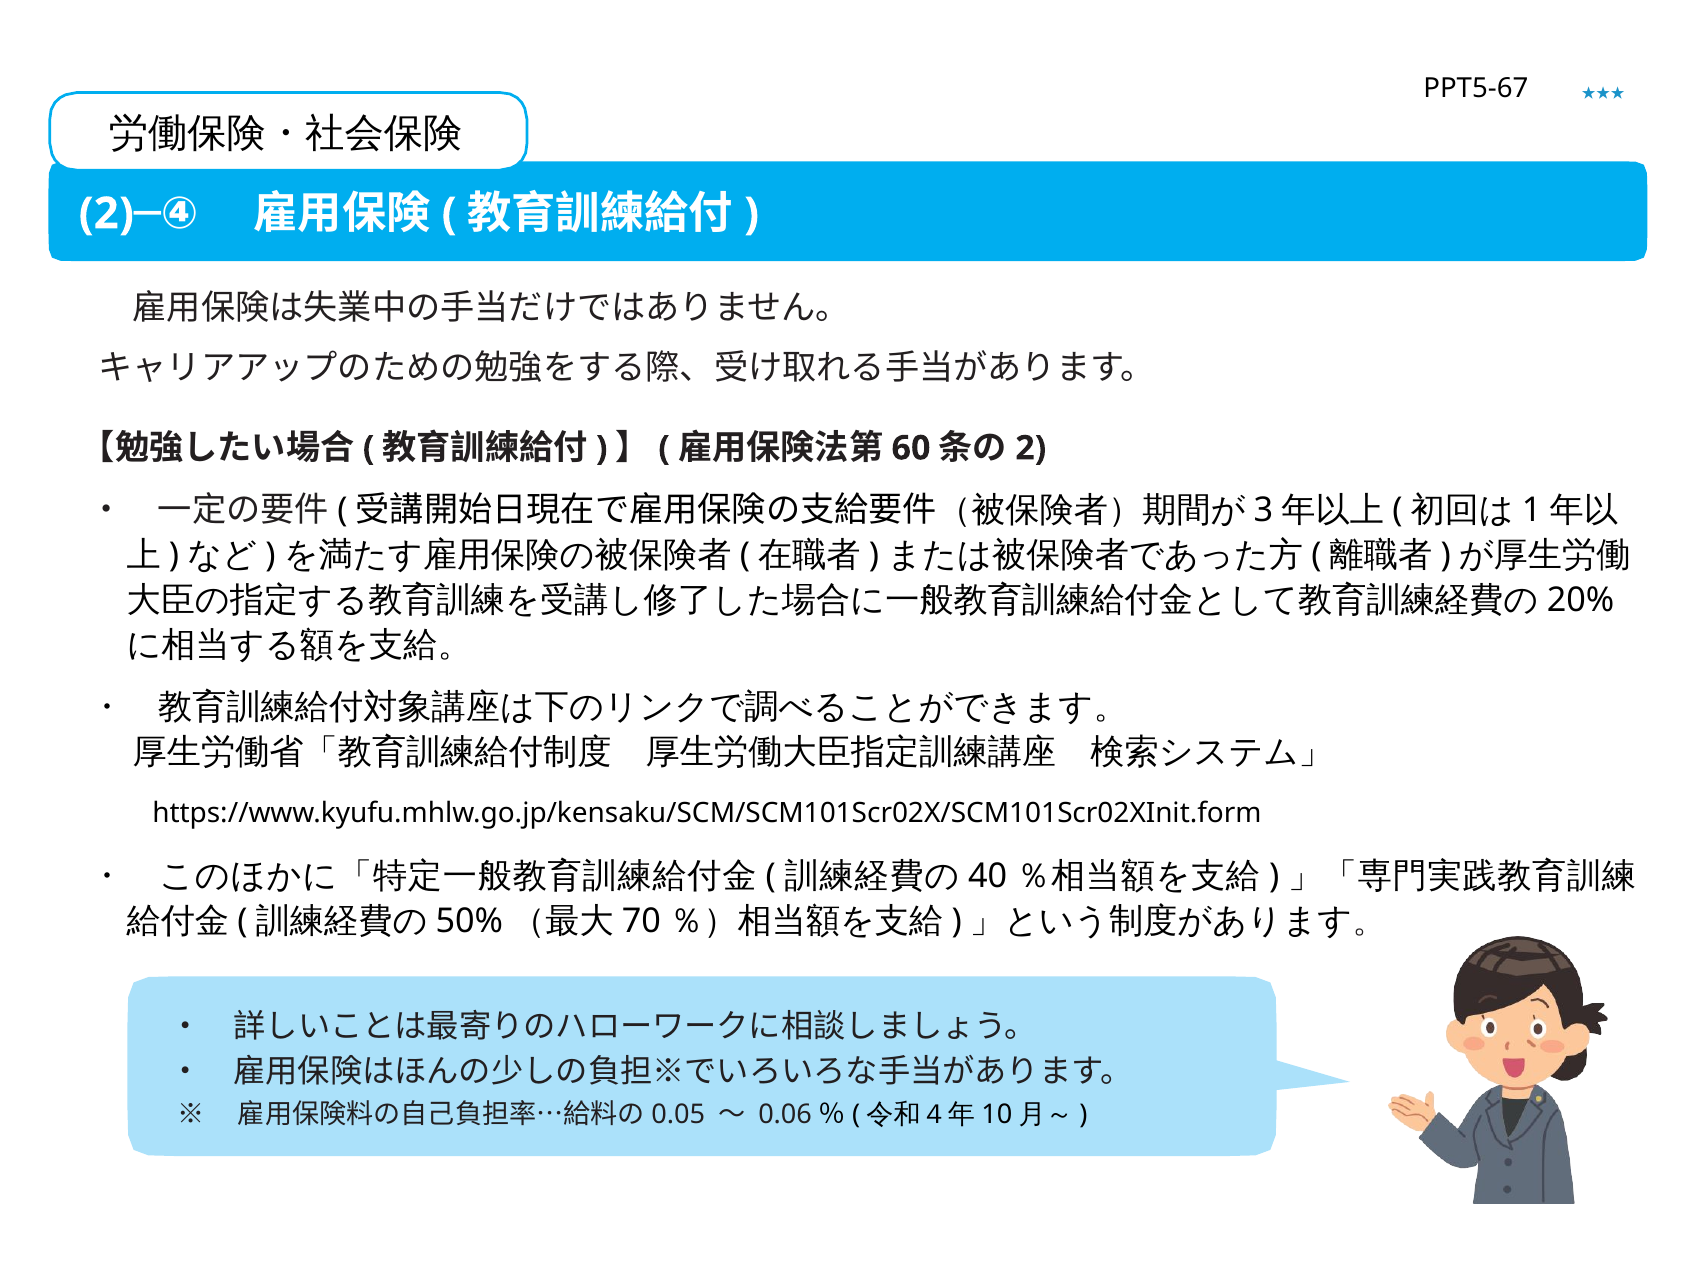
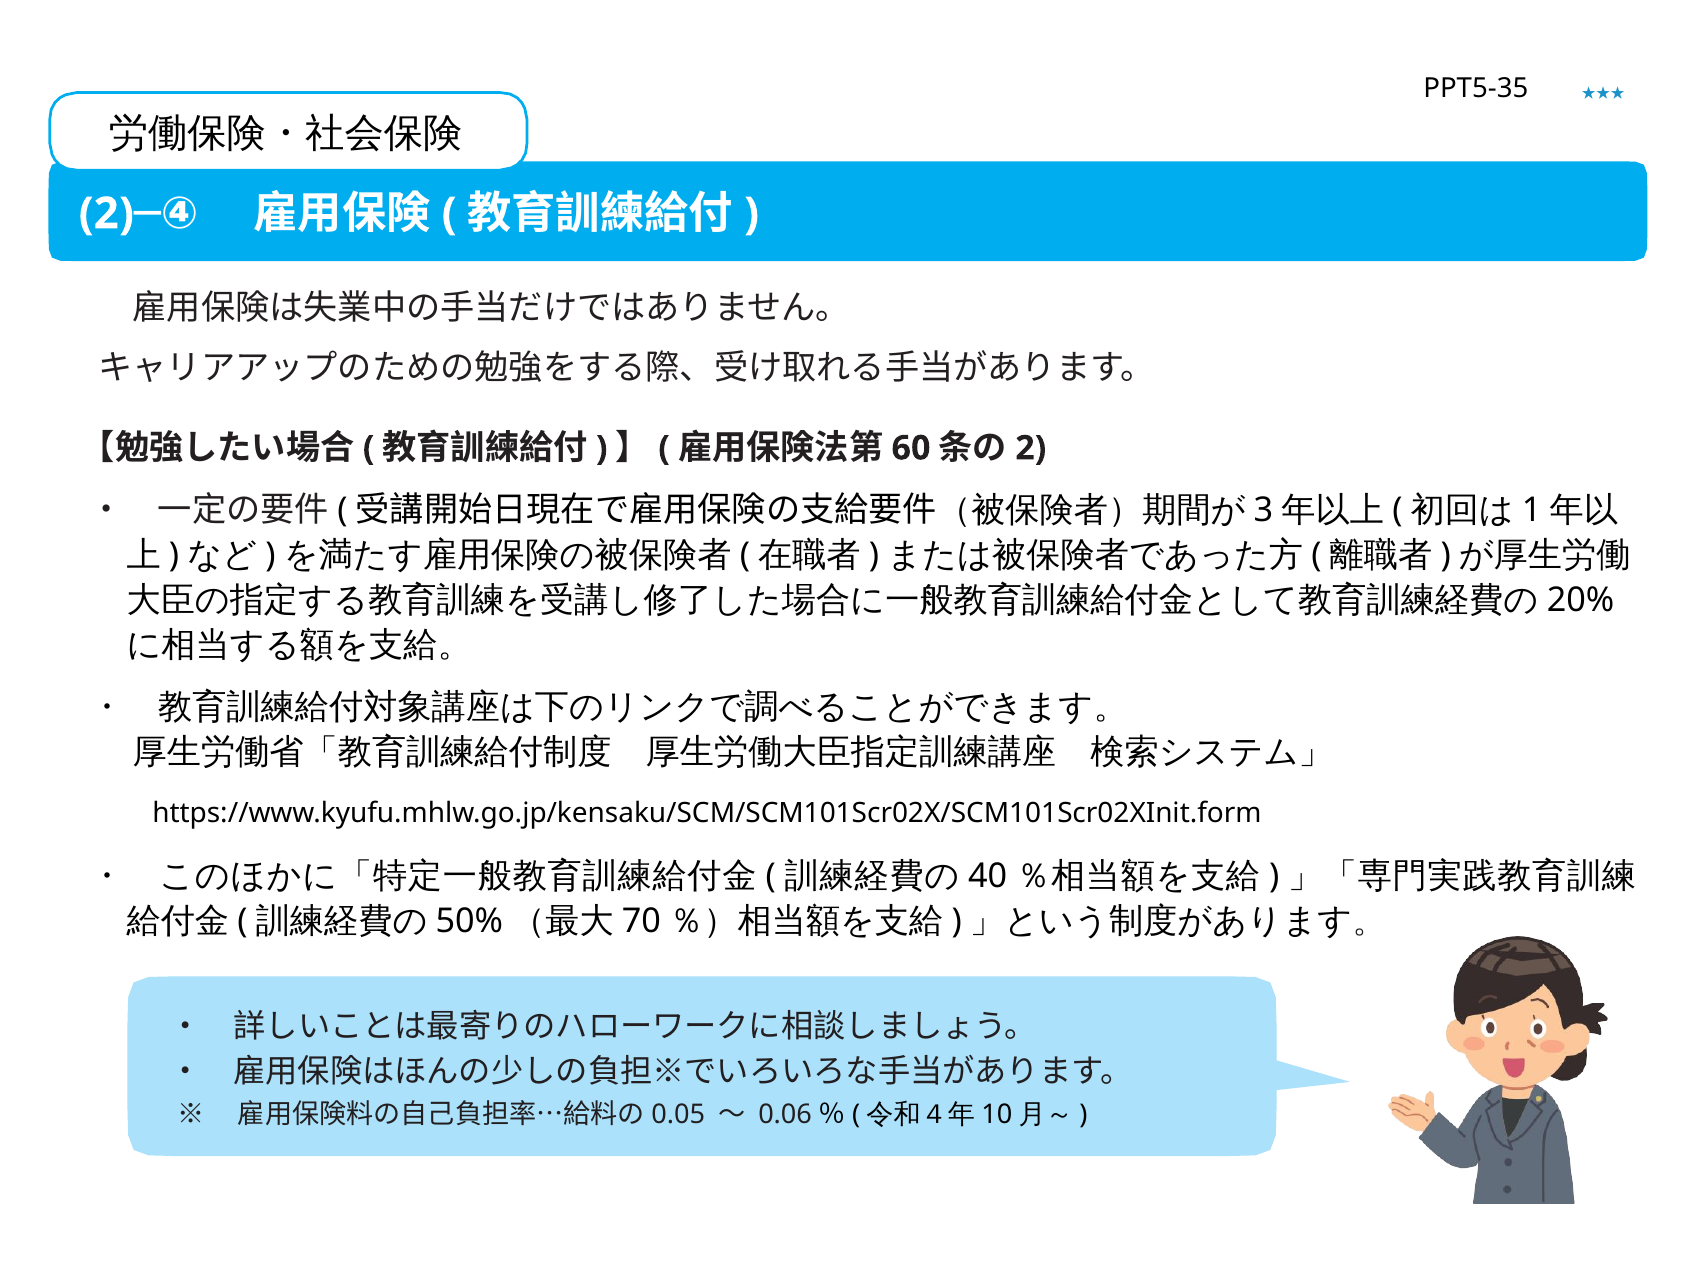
PPT5-67: PPT5-67 -> PPT5-35
